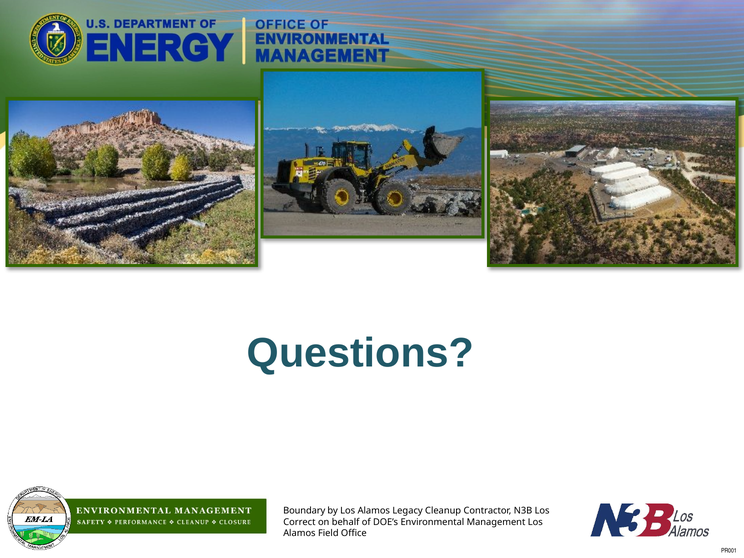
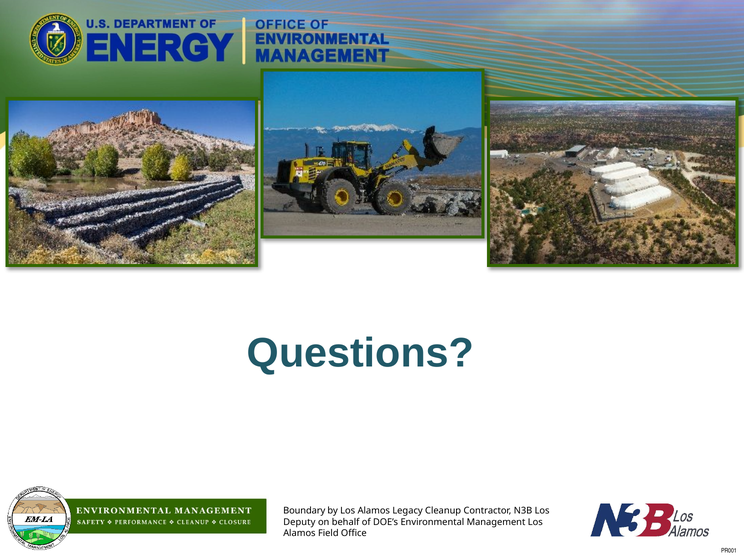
Correct: Correct -> Deputy
